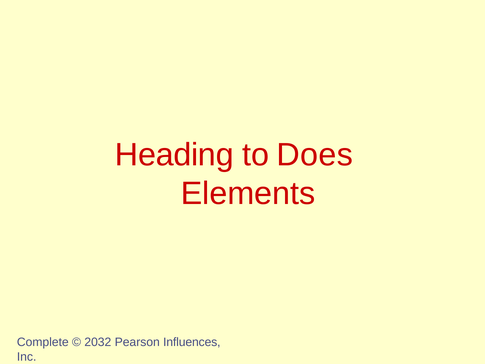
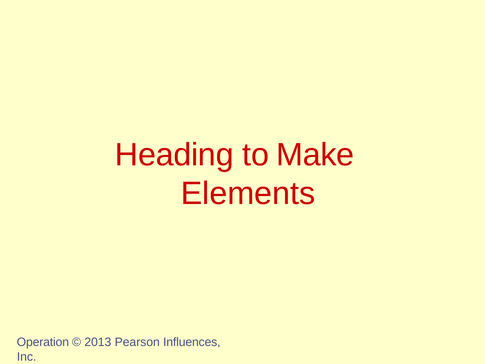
Does: Does -> Make
Complete: Complete -> Operation
2032: 2032 -> 2013
